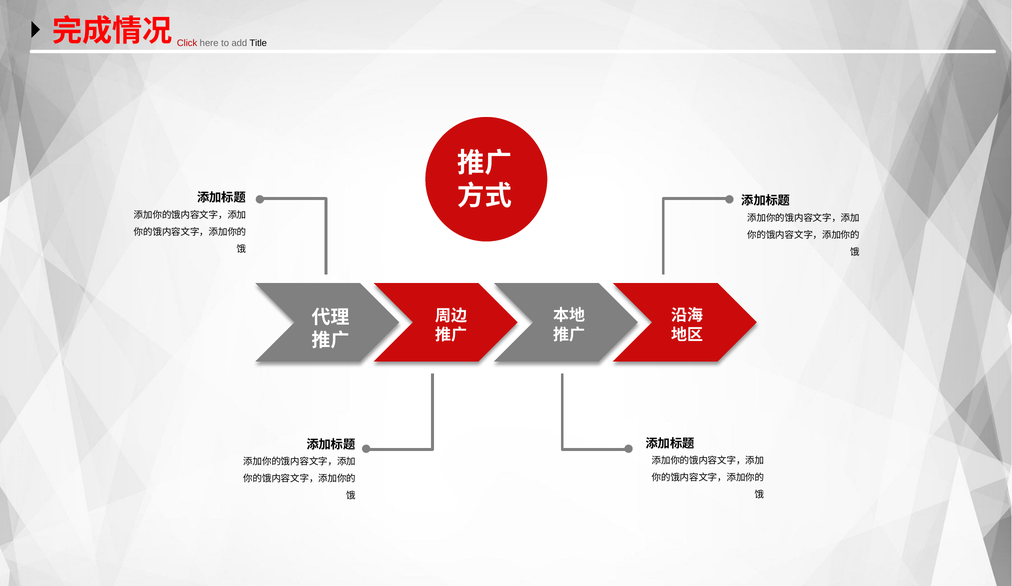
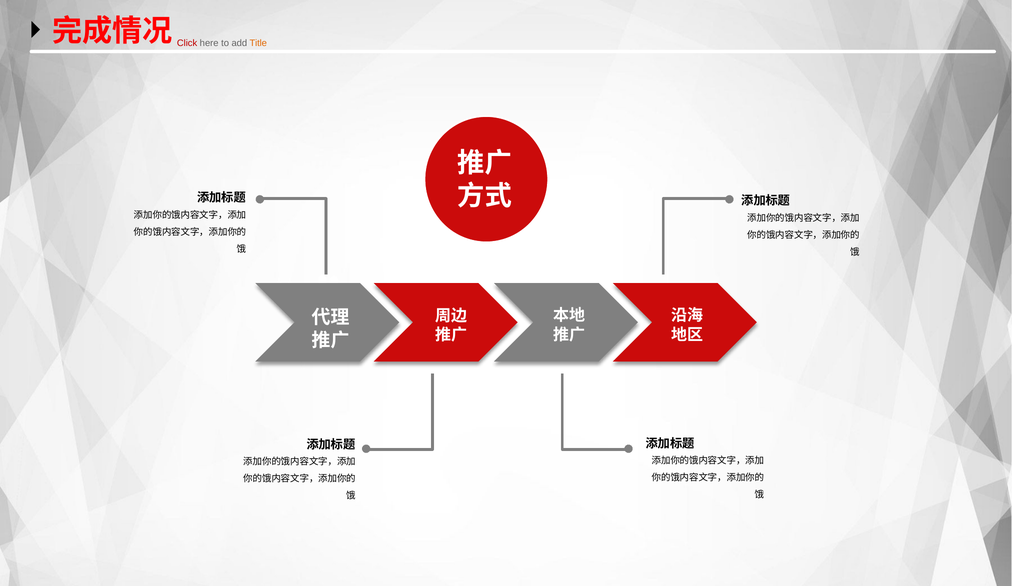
Title colour: black -> orange
